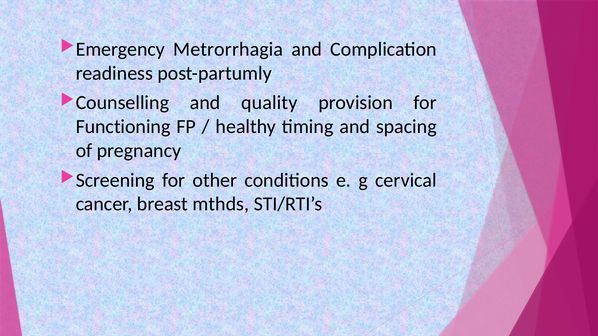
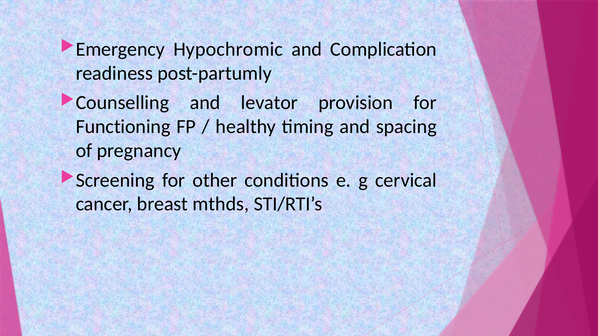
Metrorrhagia: Metrorrhagia -> Hypochromic
quality: quality -> levator
